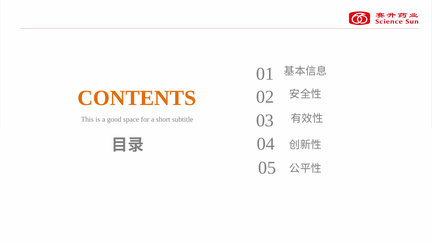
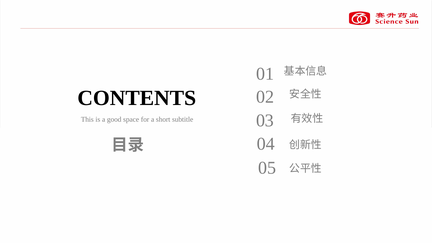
CONTENTS colour: orange -> black
